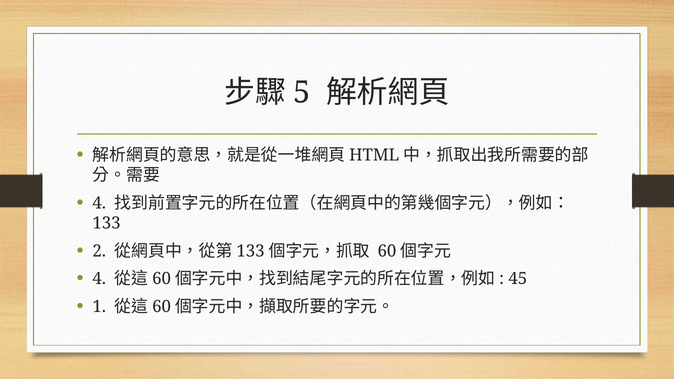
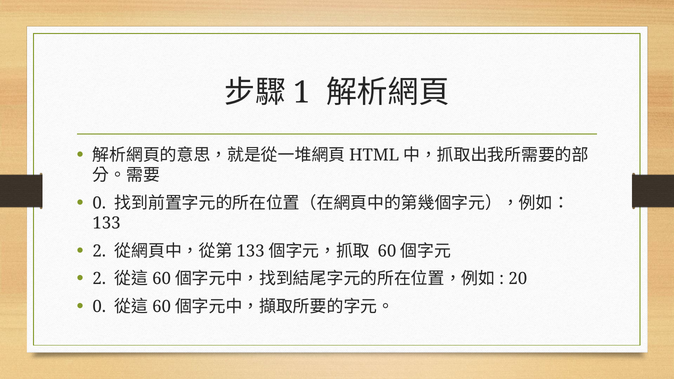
5: 5 -> 1
4 at (99, 203): 4 -> 0
4 at (99, 279): 4 -> 2
45: 45 -> 20
1 at (99, 307): 1 -> 0
